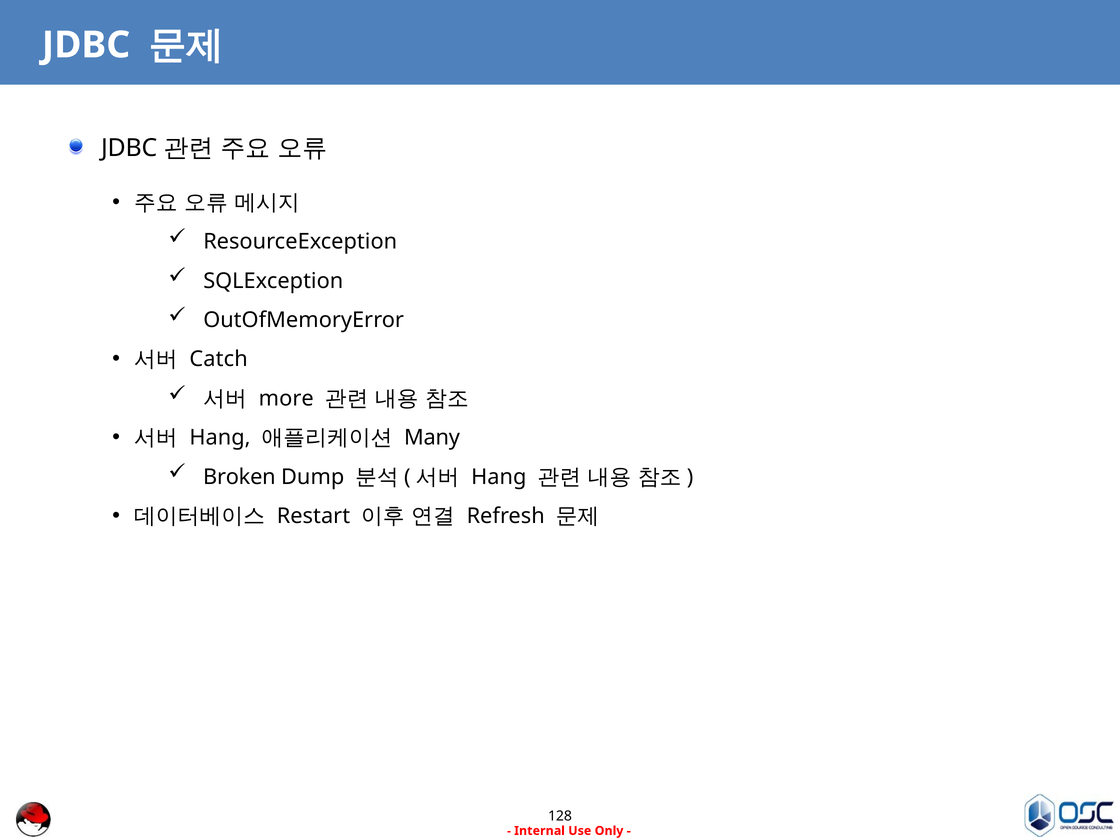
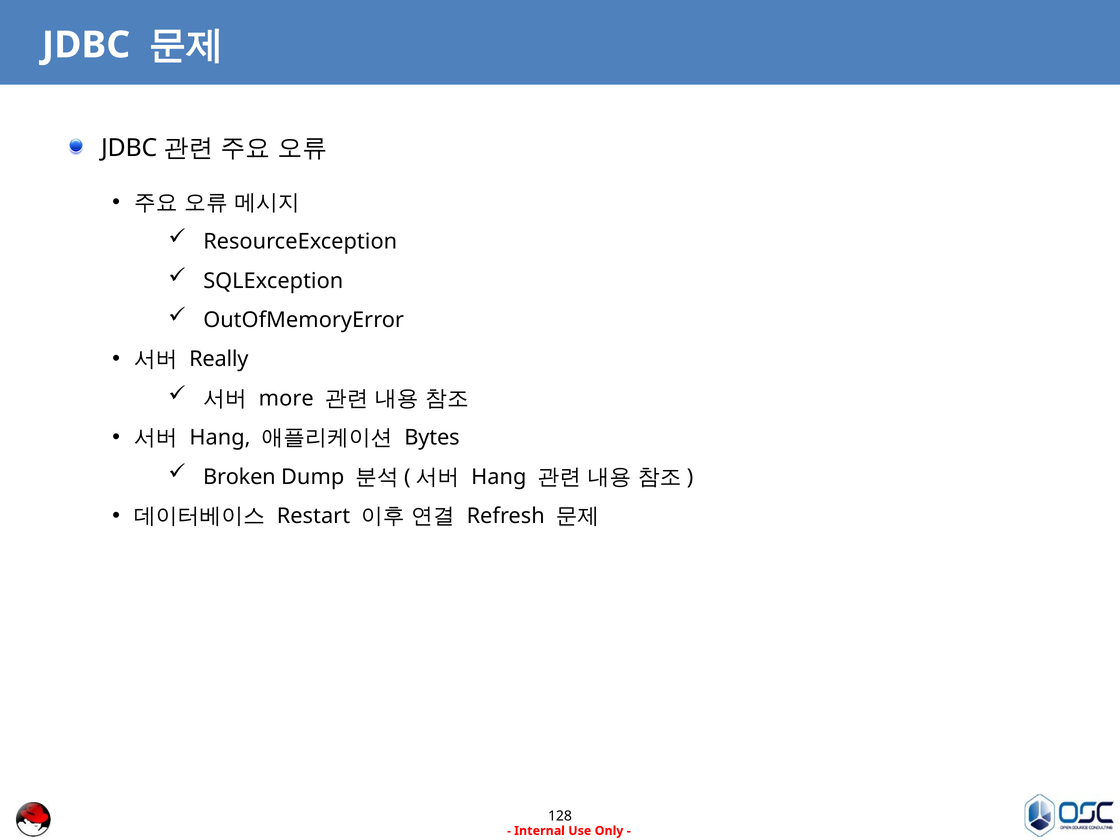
Catch: Catch -> Really
Many: Many -> Bytes
